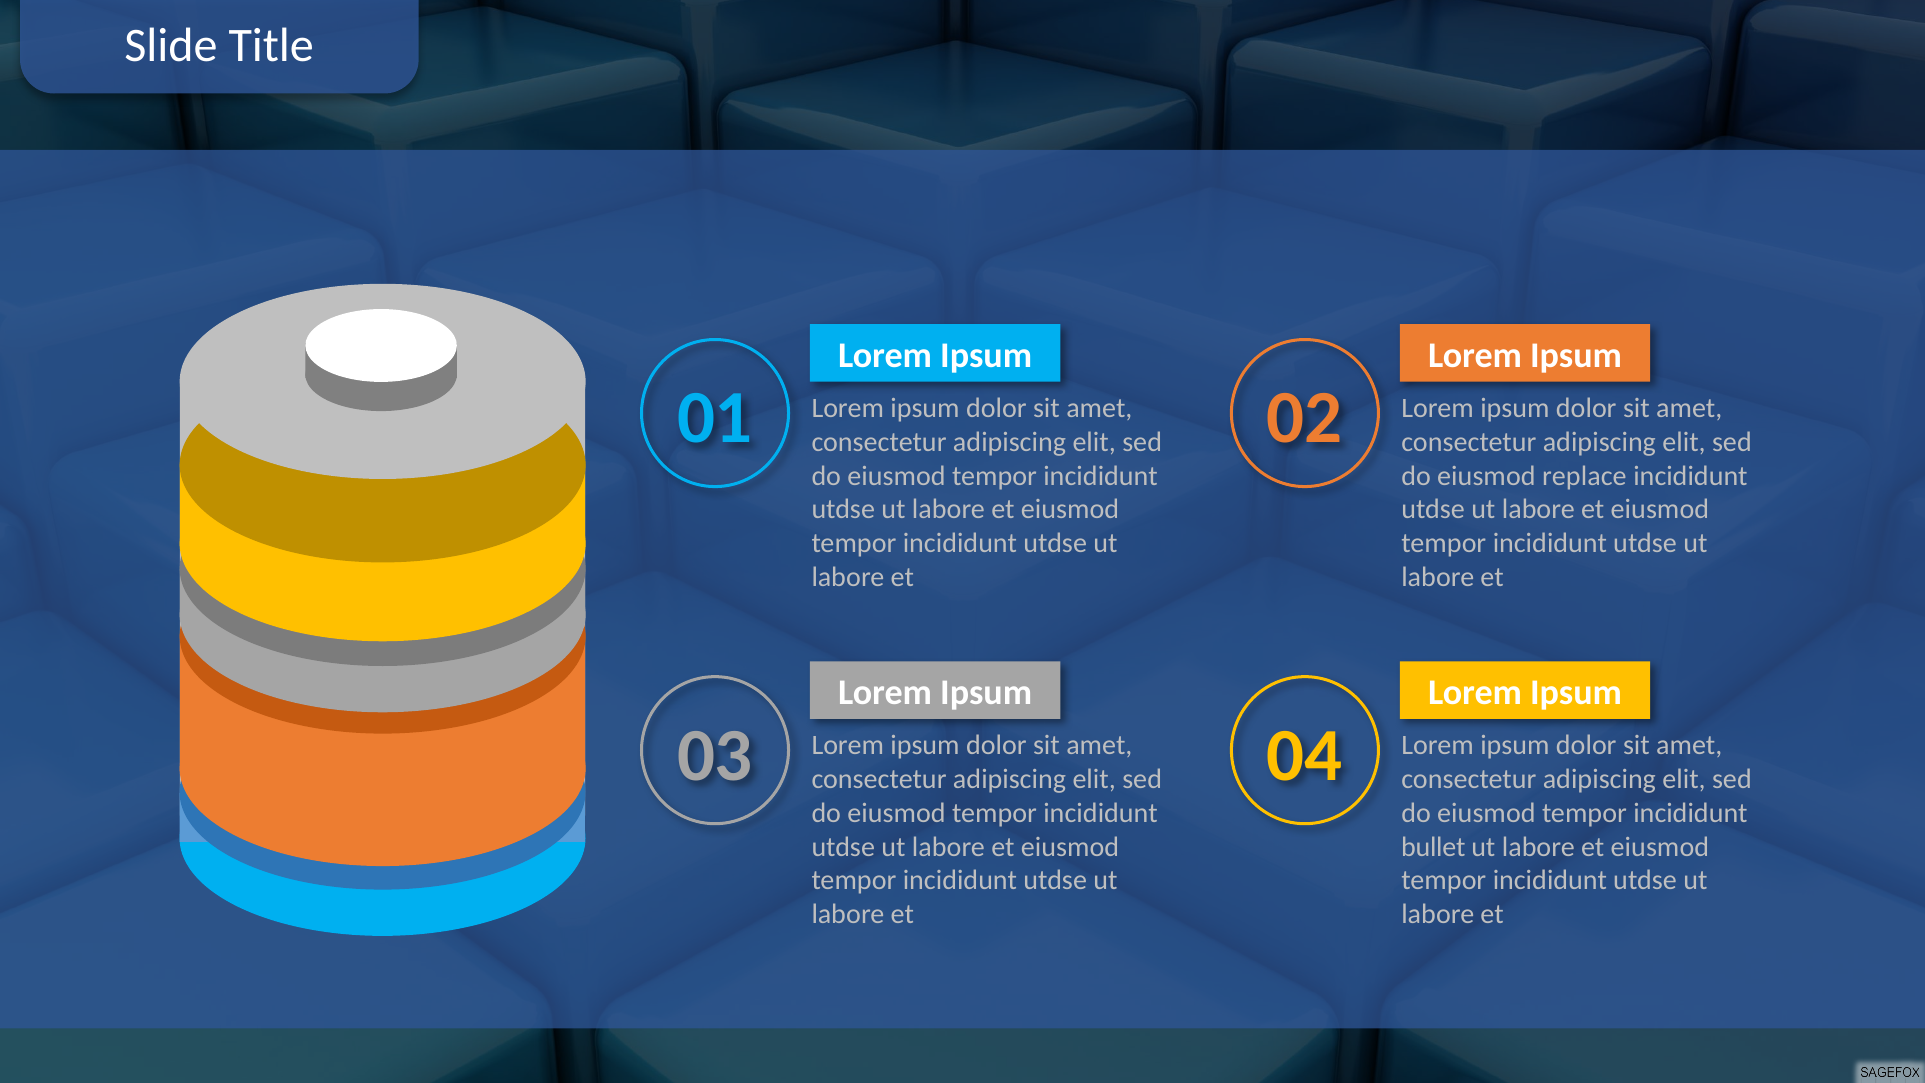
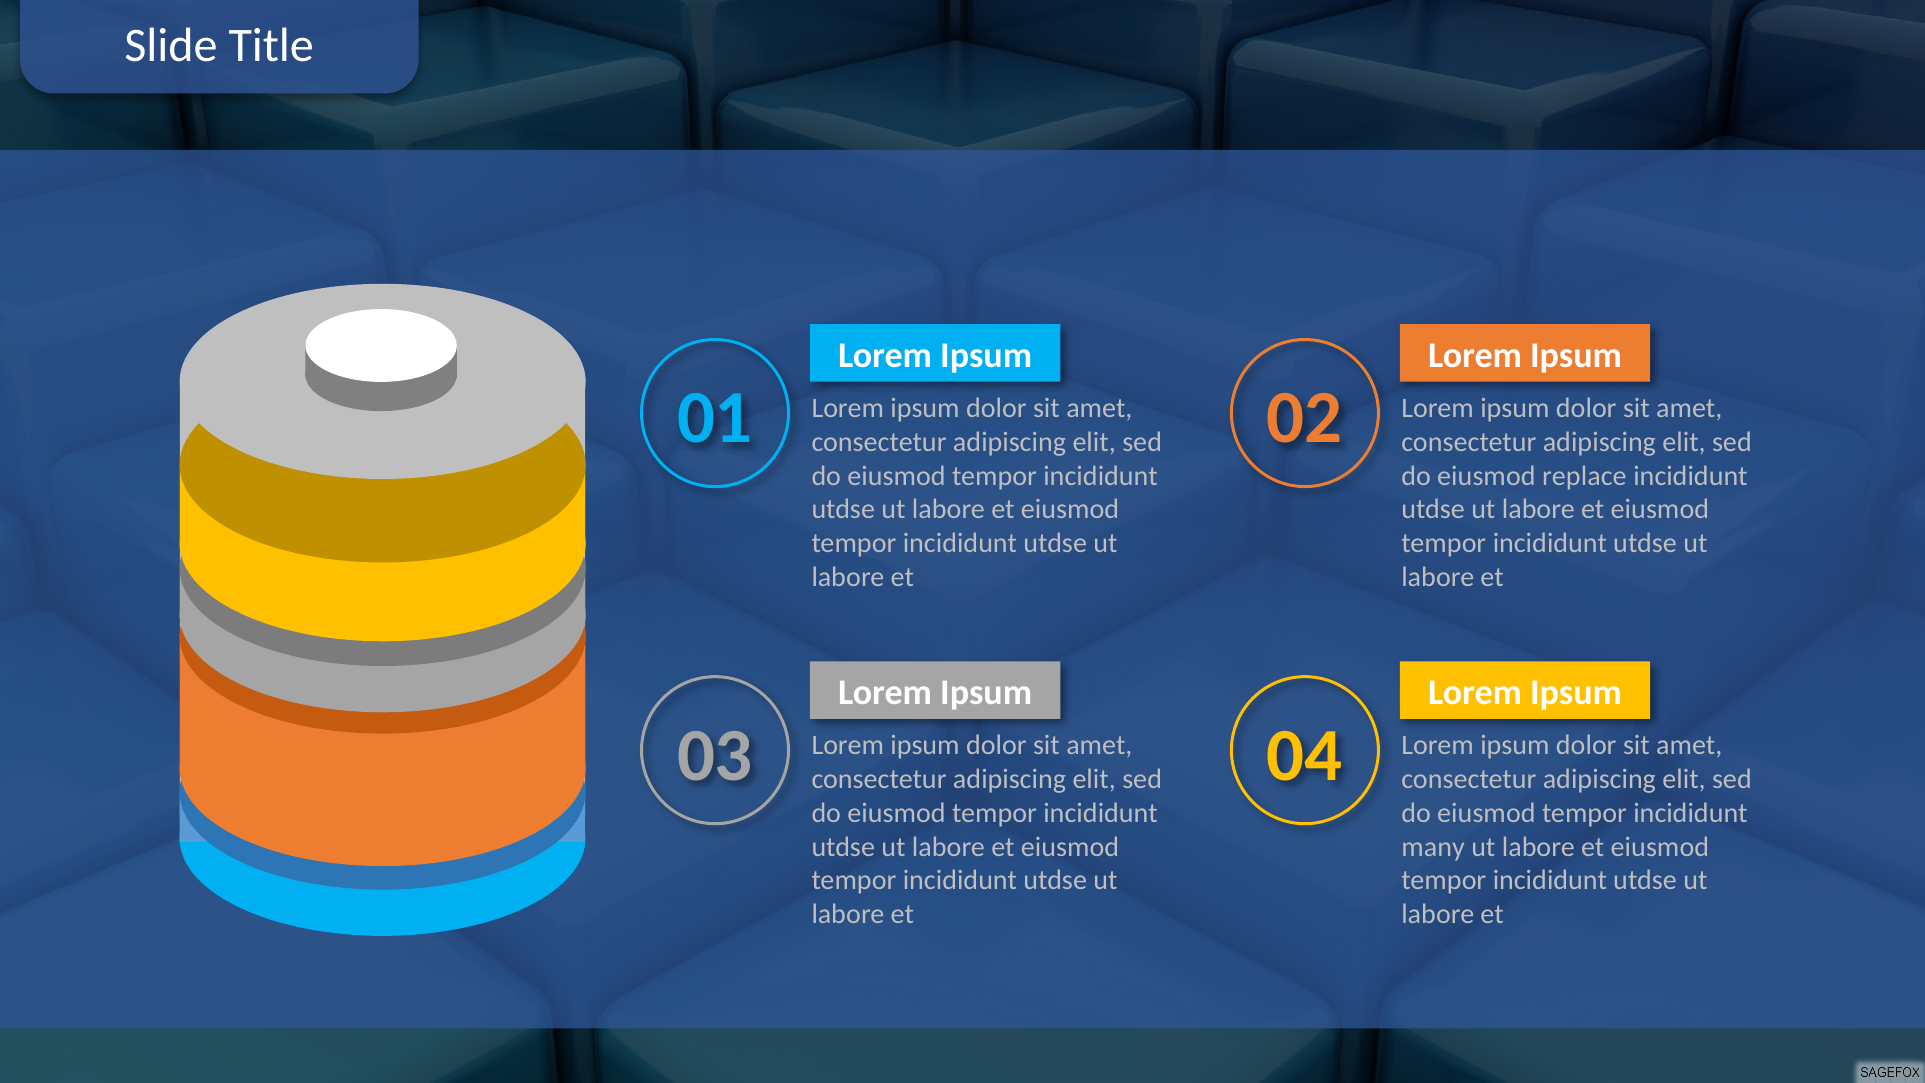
bullet: bullet -> many
